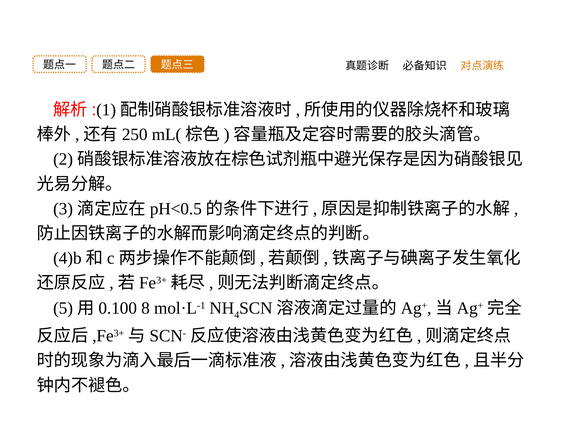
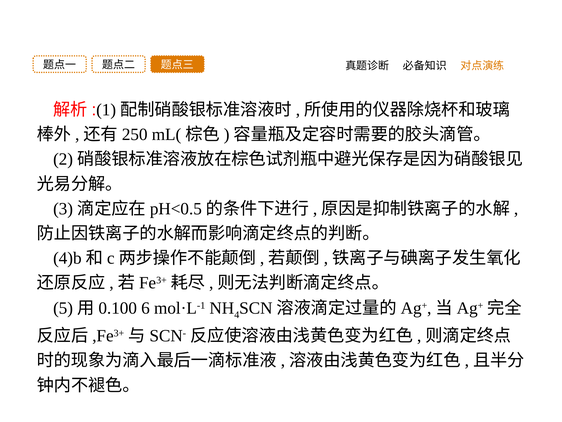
8: 8 -> 6
